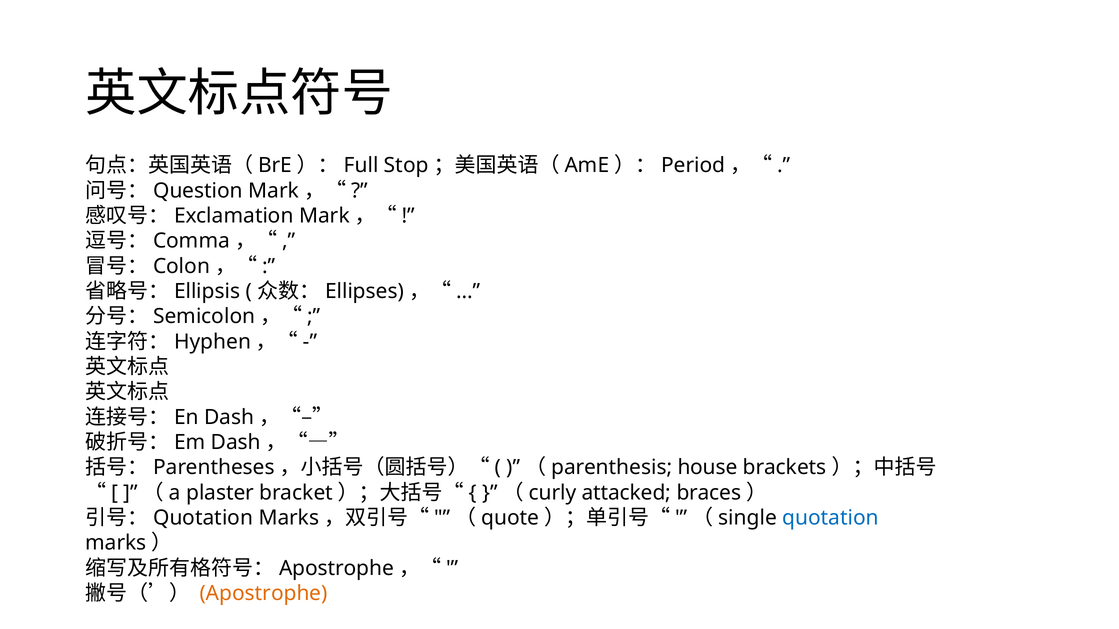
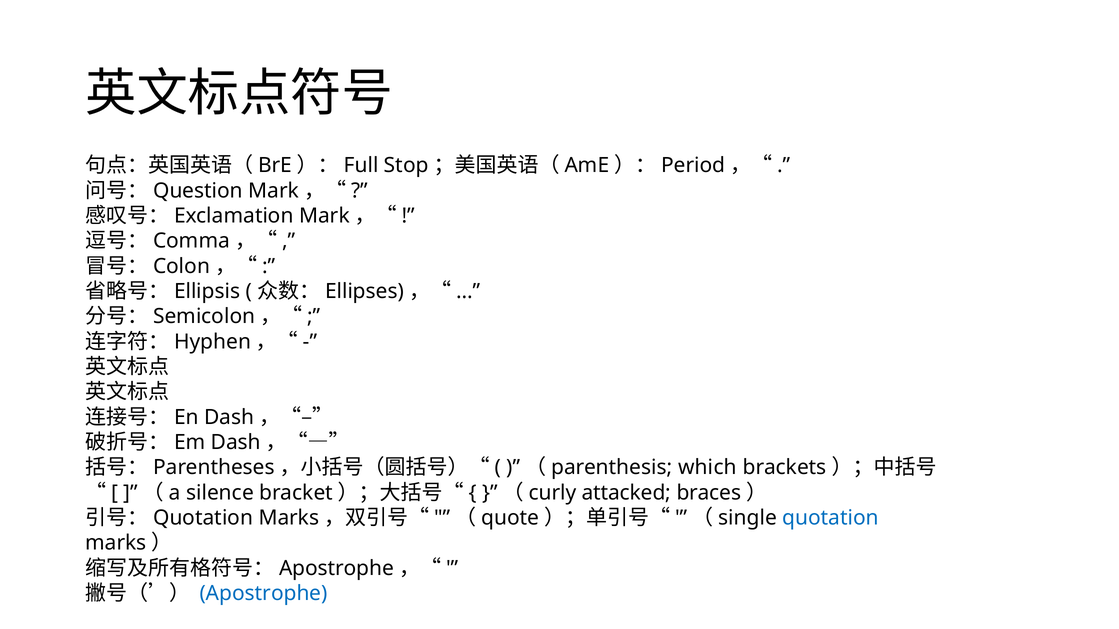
house: house -> which
plaster: plaster -> silence
Apostrophe colour: orange -> blue
